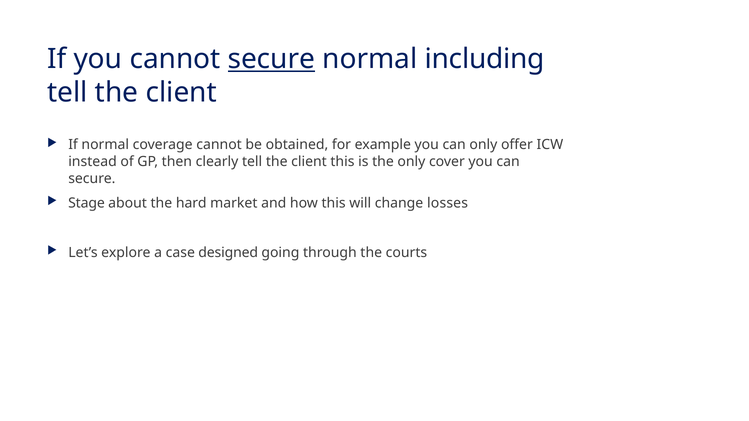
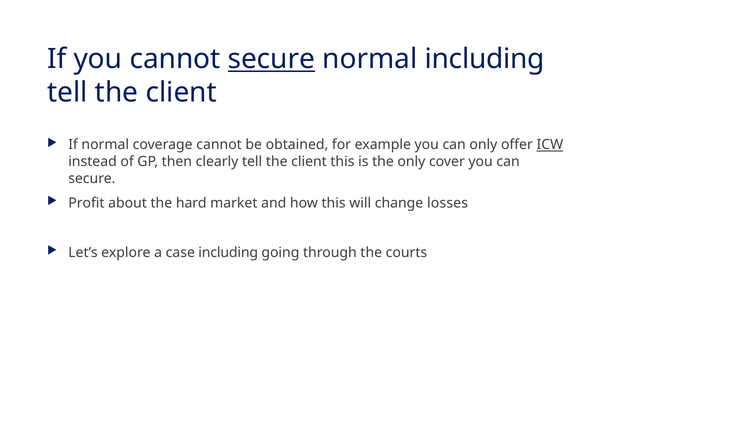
ICW underline: none -> present
Stage: Stage -> Profit
case designed: designed -> including
